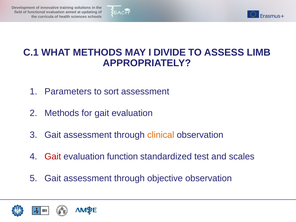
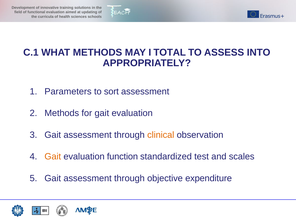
DIVIDE: DIVIDE -> TOTAL
LIMB: LIMB -> INTO
Gait at (53, 157) colour: red -> orange
objective observation: observation -> expenditure
